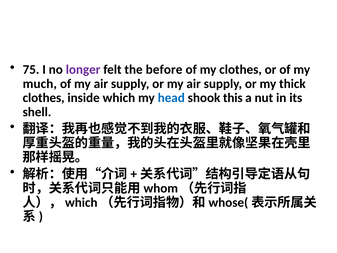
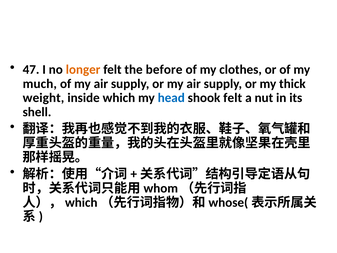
75: 75 -> 47
longer colour: purple -> orange
clothes at (44, 98): clothes -> weight
shook this: this -> felt
